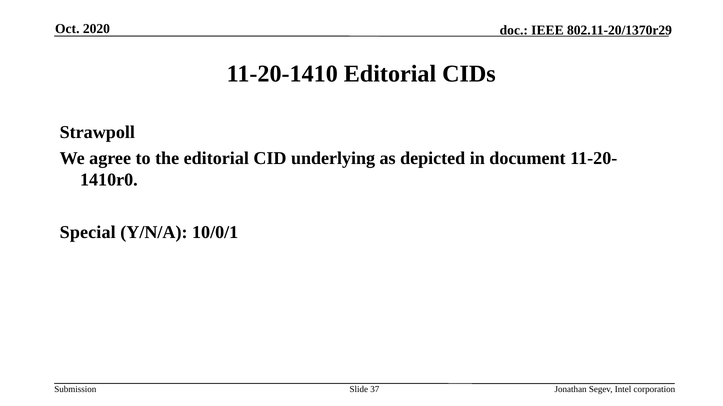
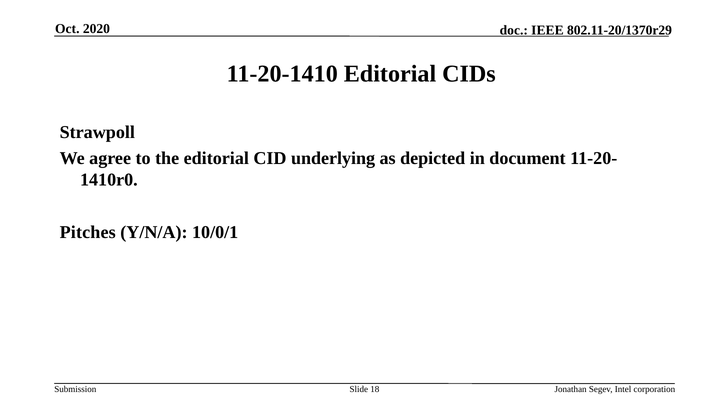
Special: Special -> Pitches
37: 37 -> 18
